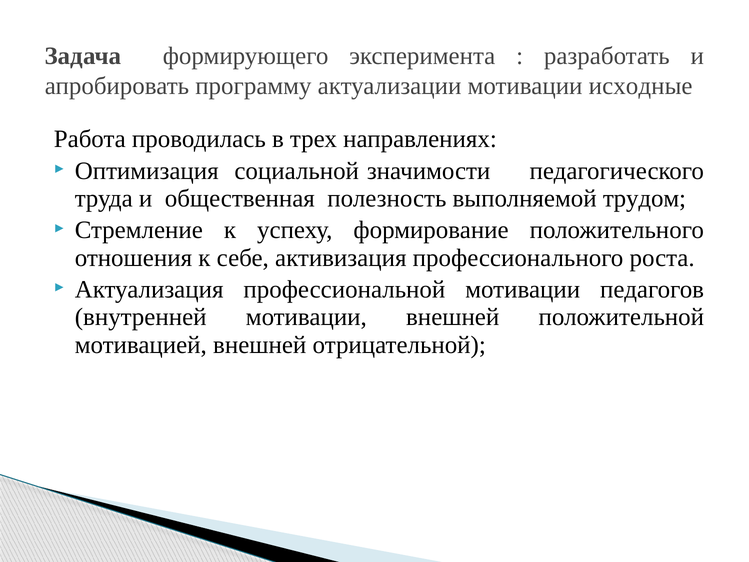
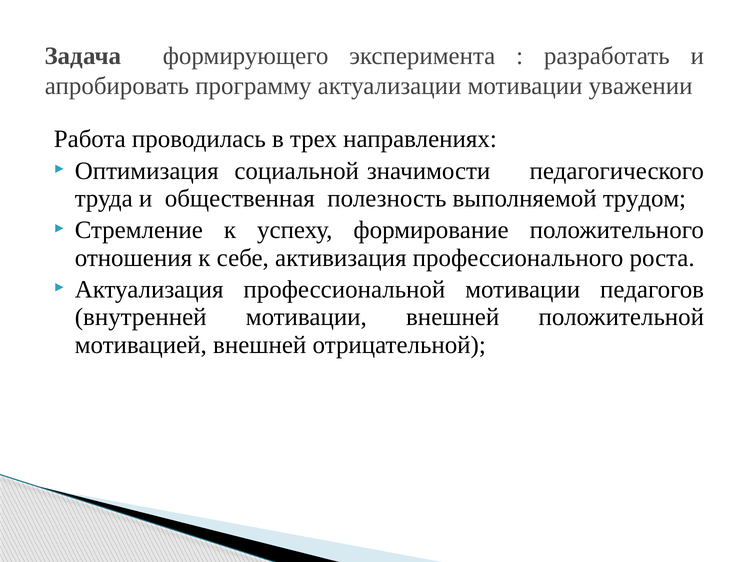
исходные: исходные -> уважении
